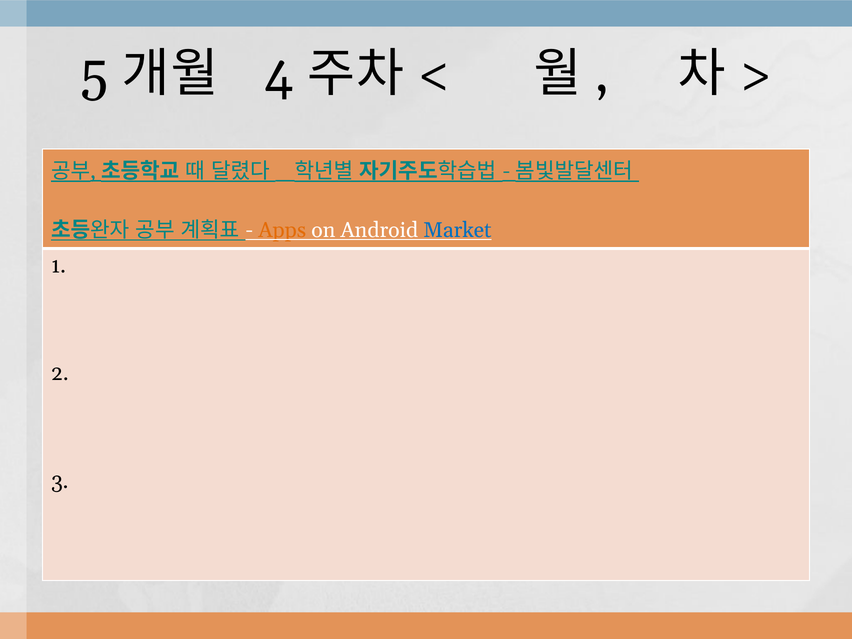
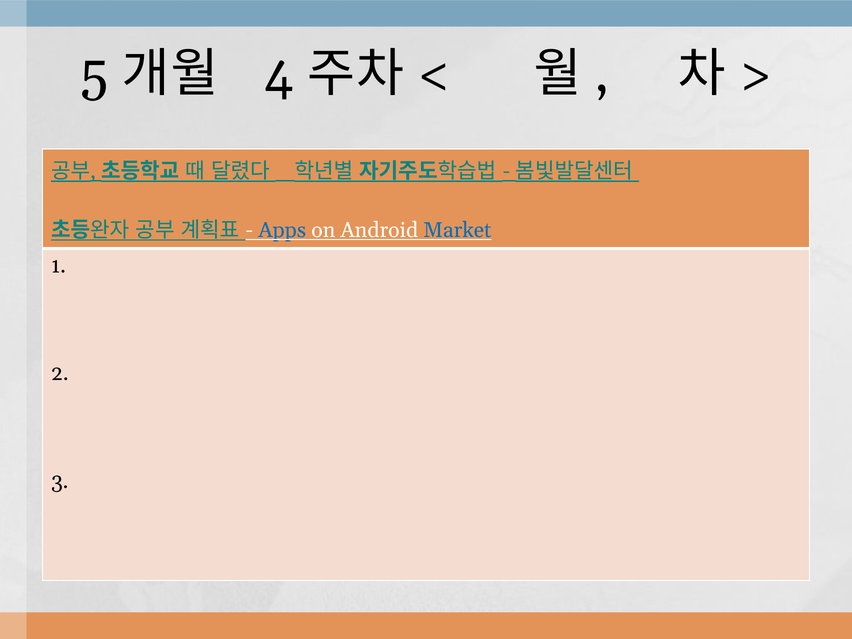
Apps colour: orange -> blue
